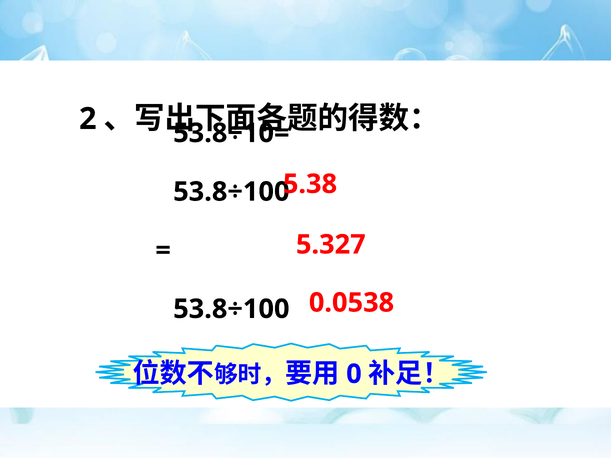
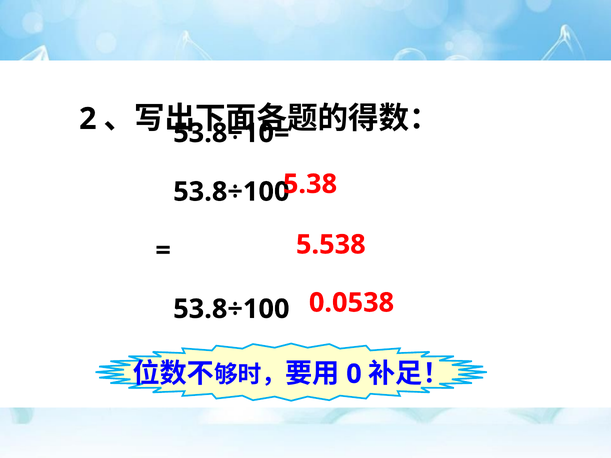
5.327: 5.327 -> 5.538
